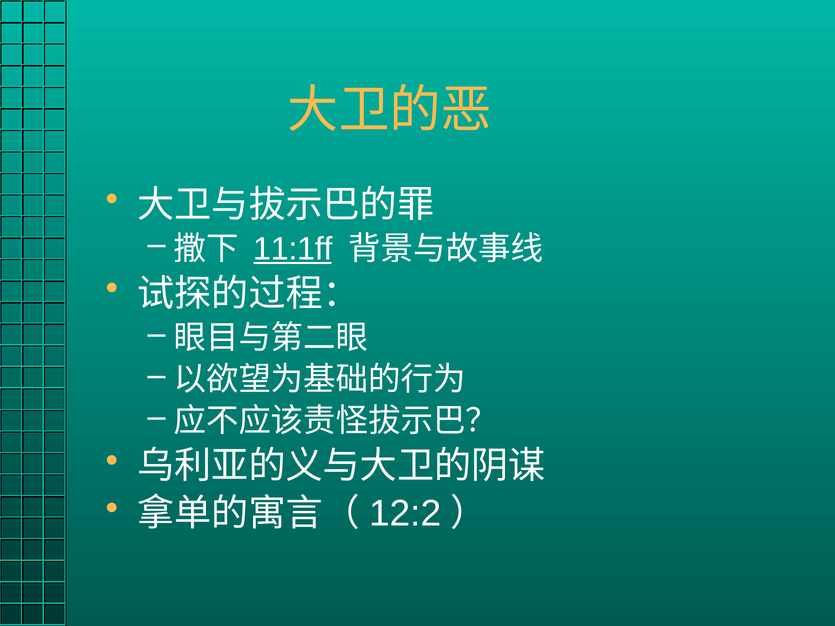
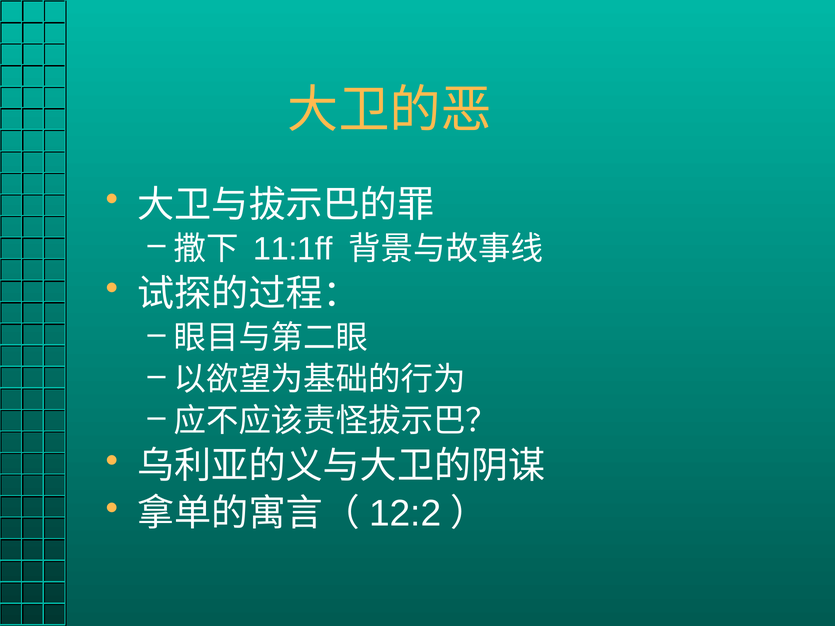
11:1ff underline: present -> none
